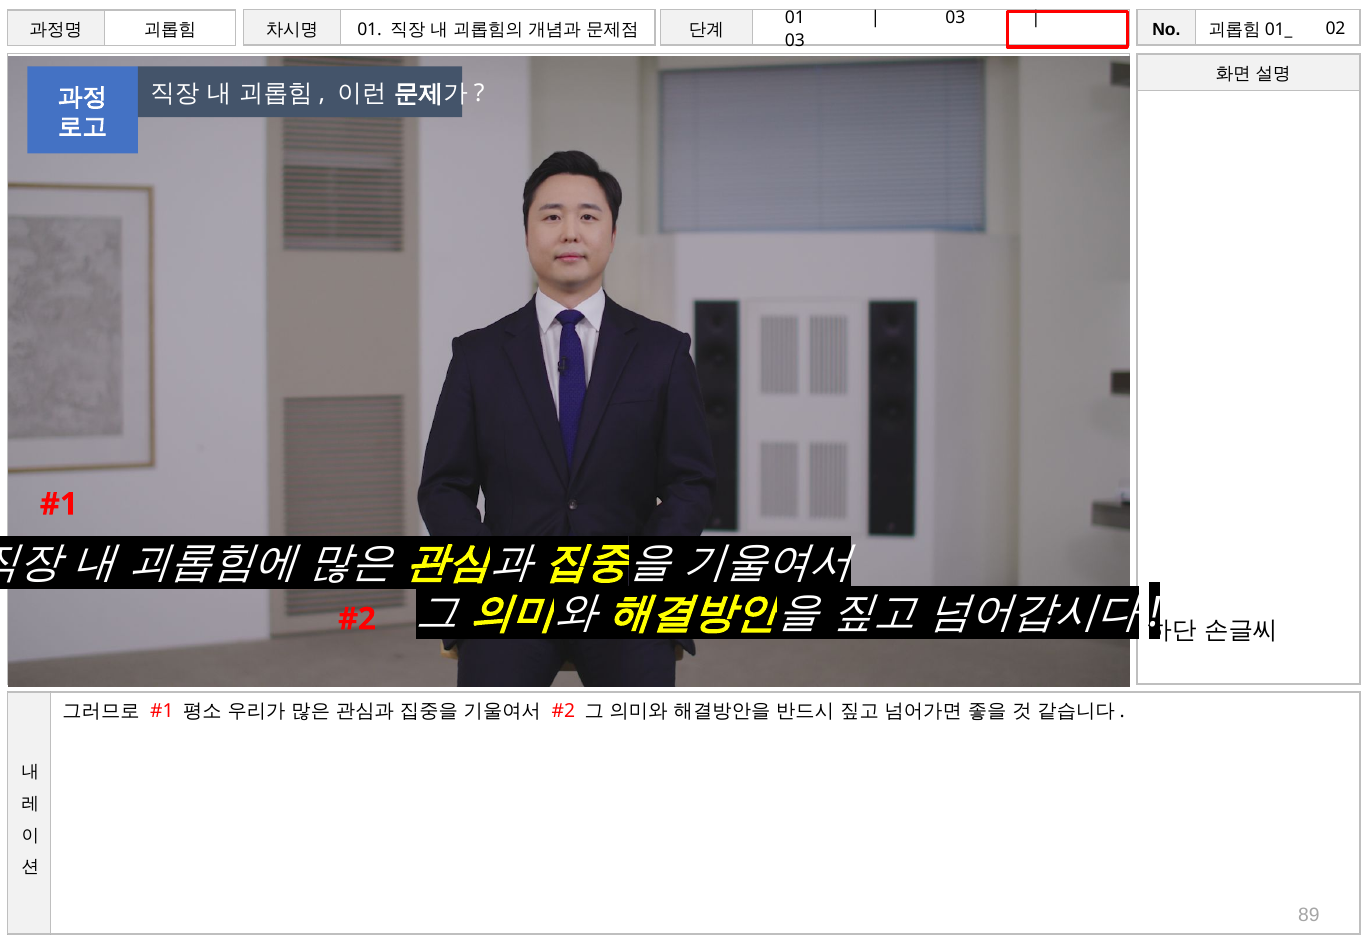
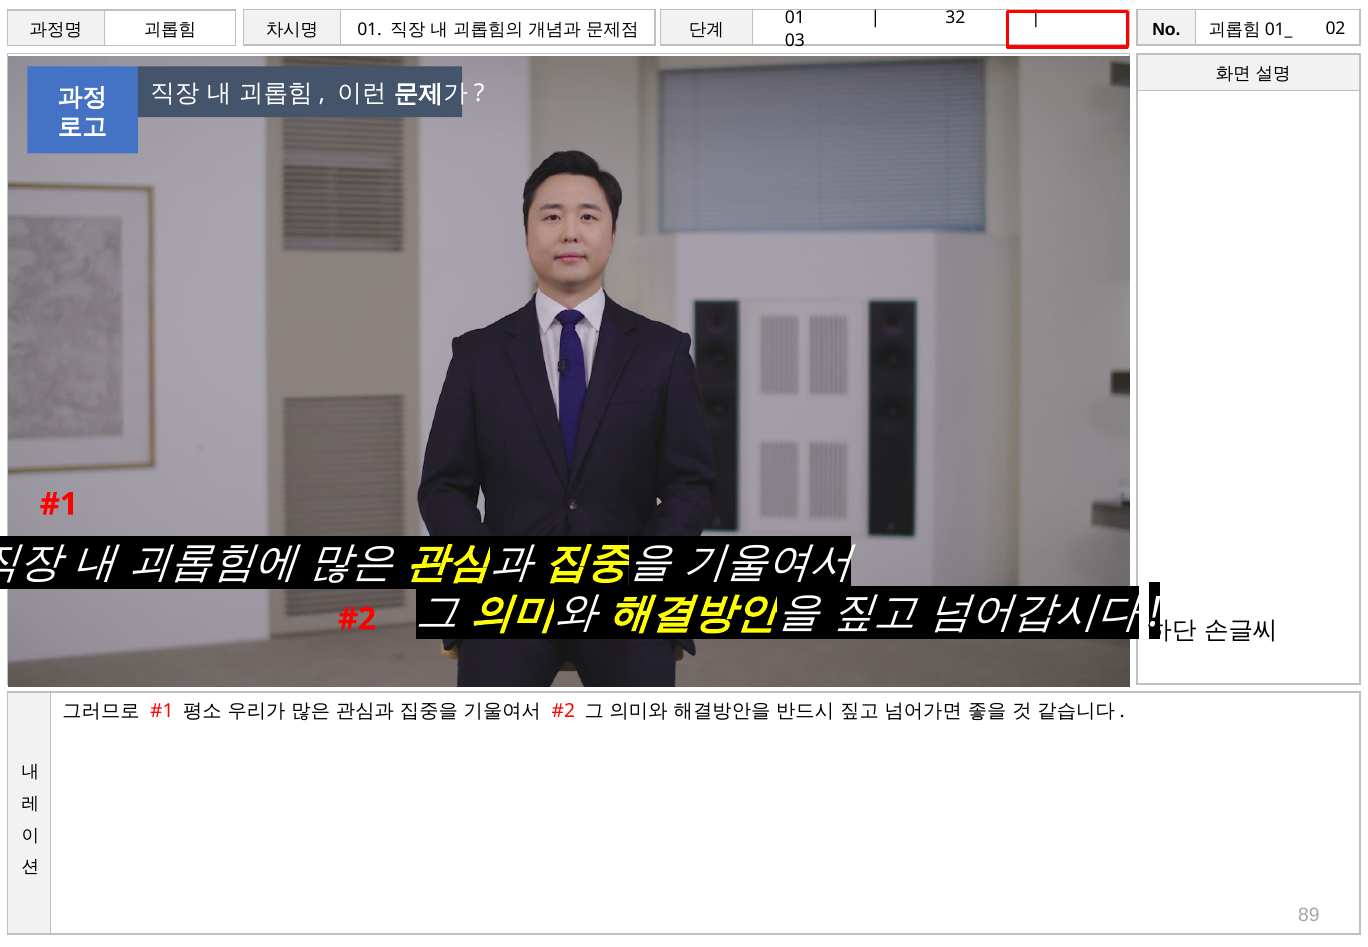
03 at (955, 18): 03 -> 32
